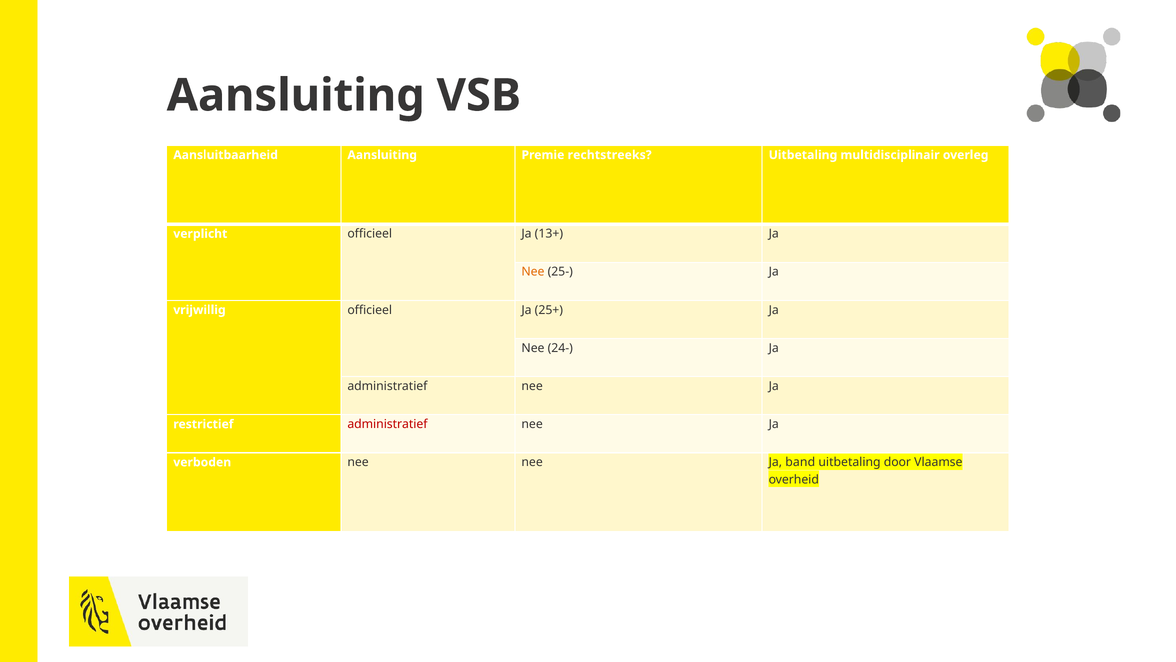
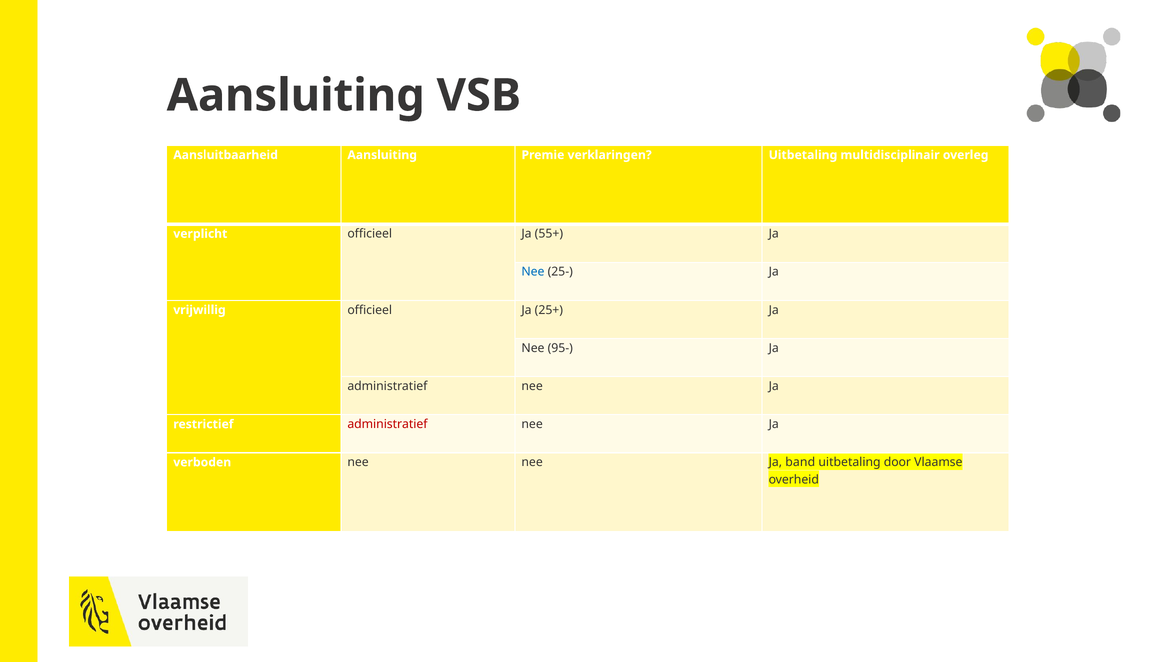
rechtstreeks: rechtstreeks -> verklaringen
13+: 13+ -> 55+
Nee at (533, 272) colour: orange -> blue
24-: 24- -> 95-
